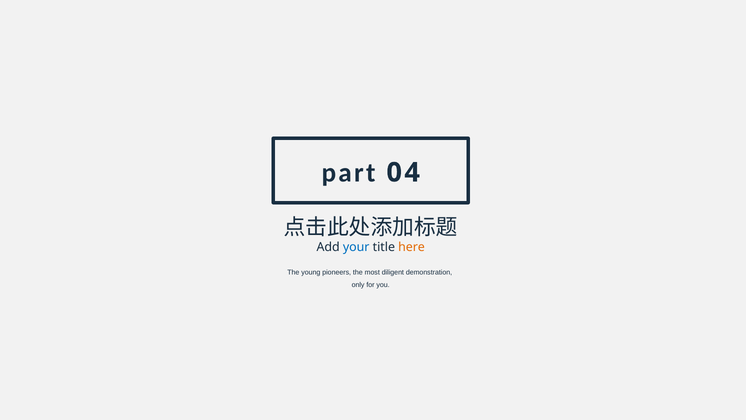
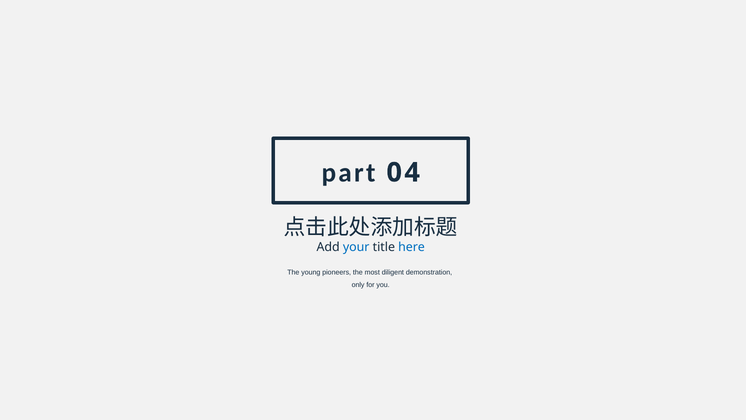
here colour: orange -> blue
